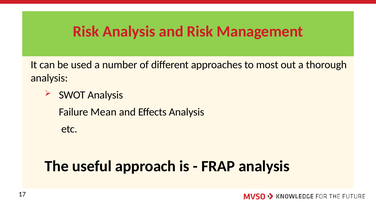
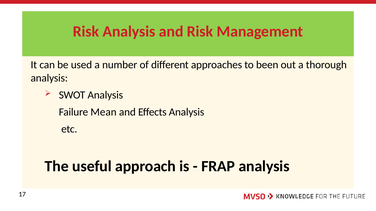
most: most -> been
